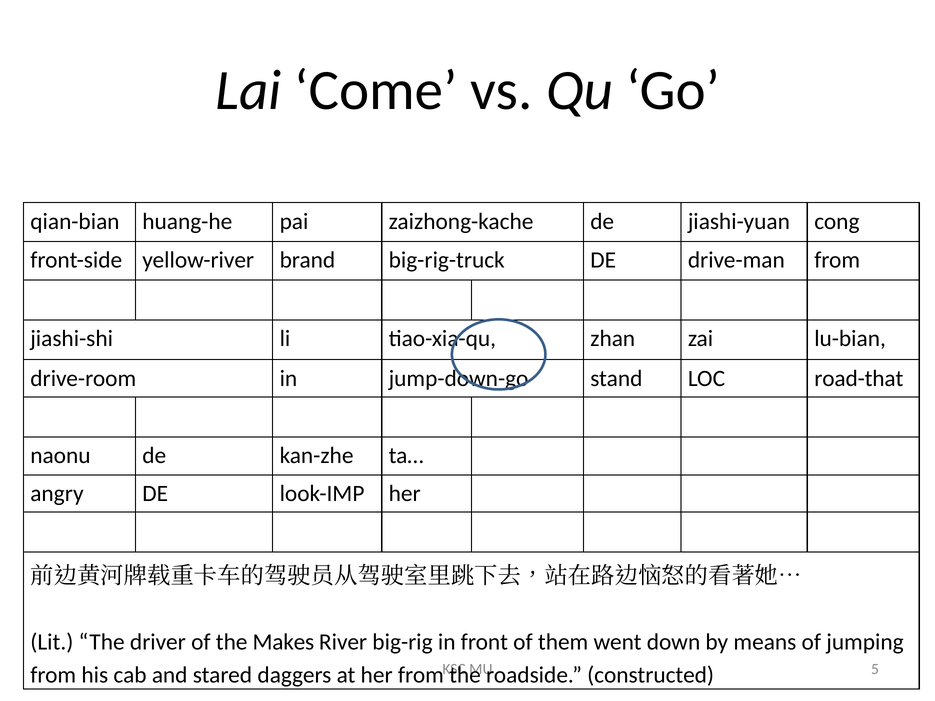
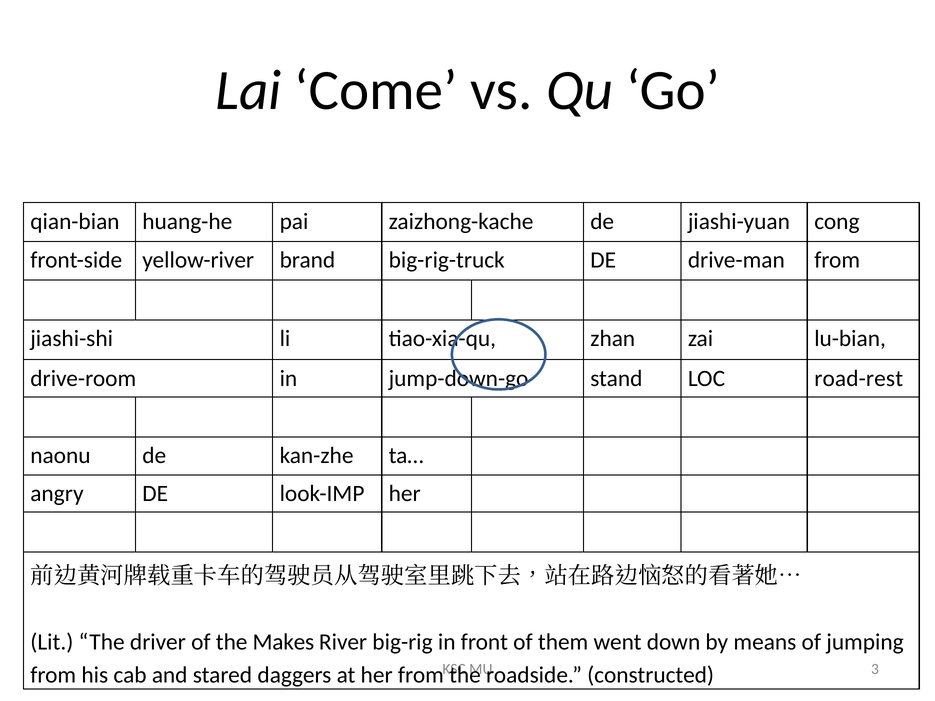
road-that: road-that -> road-rest
5: 5 -> 3
